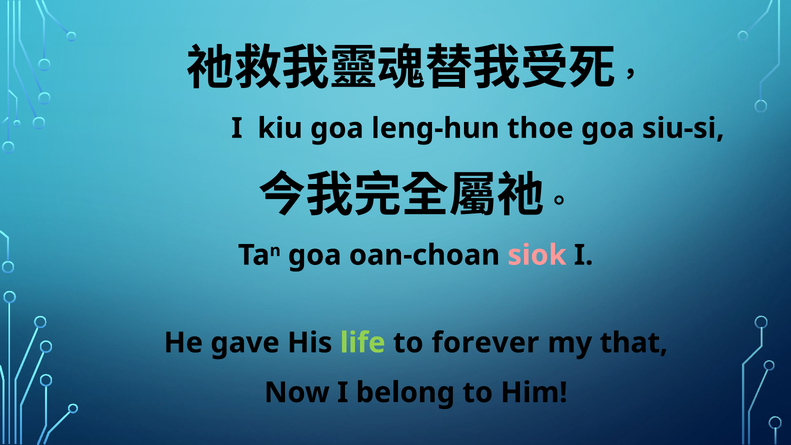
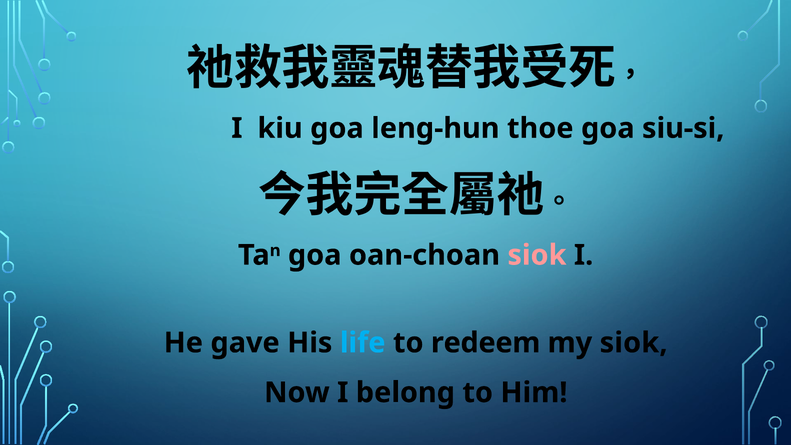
life colour: light green -> light blue
forever: forever -> redeem
my that: that -> siok
